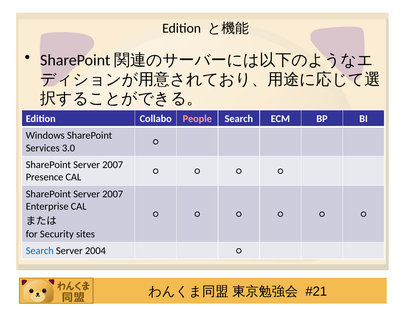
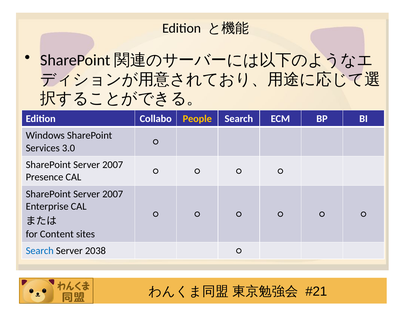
People colour: pink -> yellow
Security: Security -> Content
2004: 2004 -> 2038
